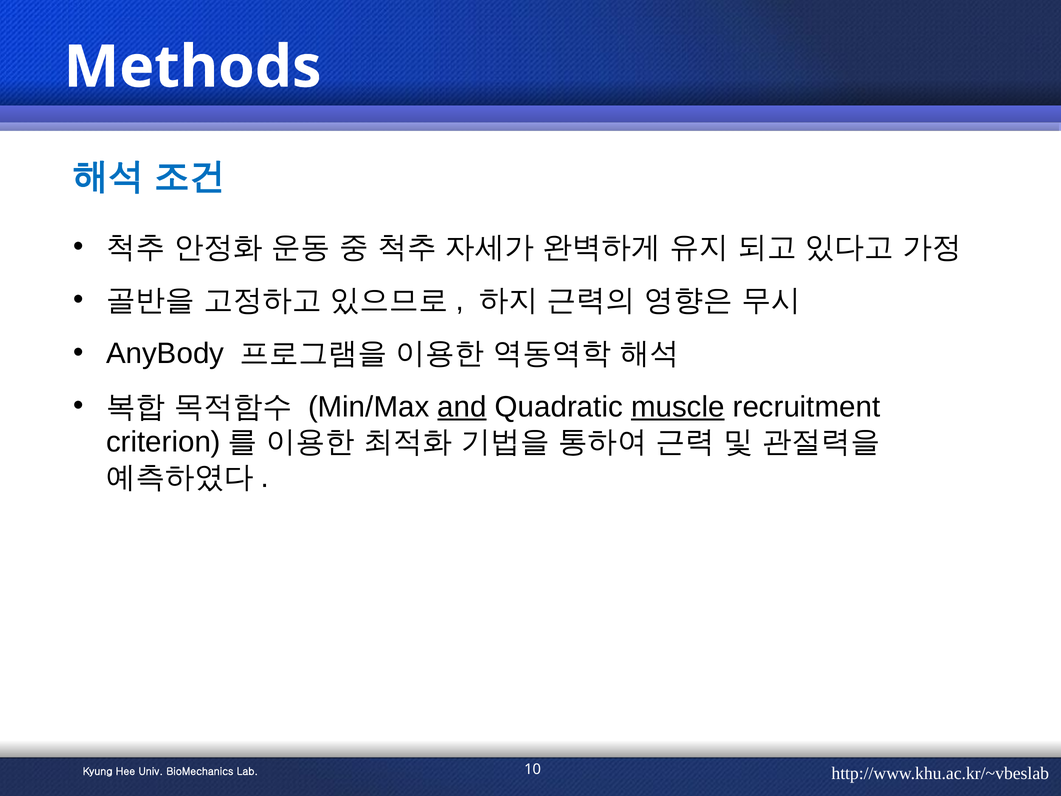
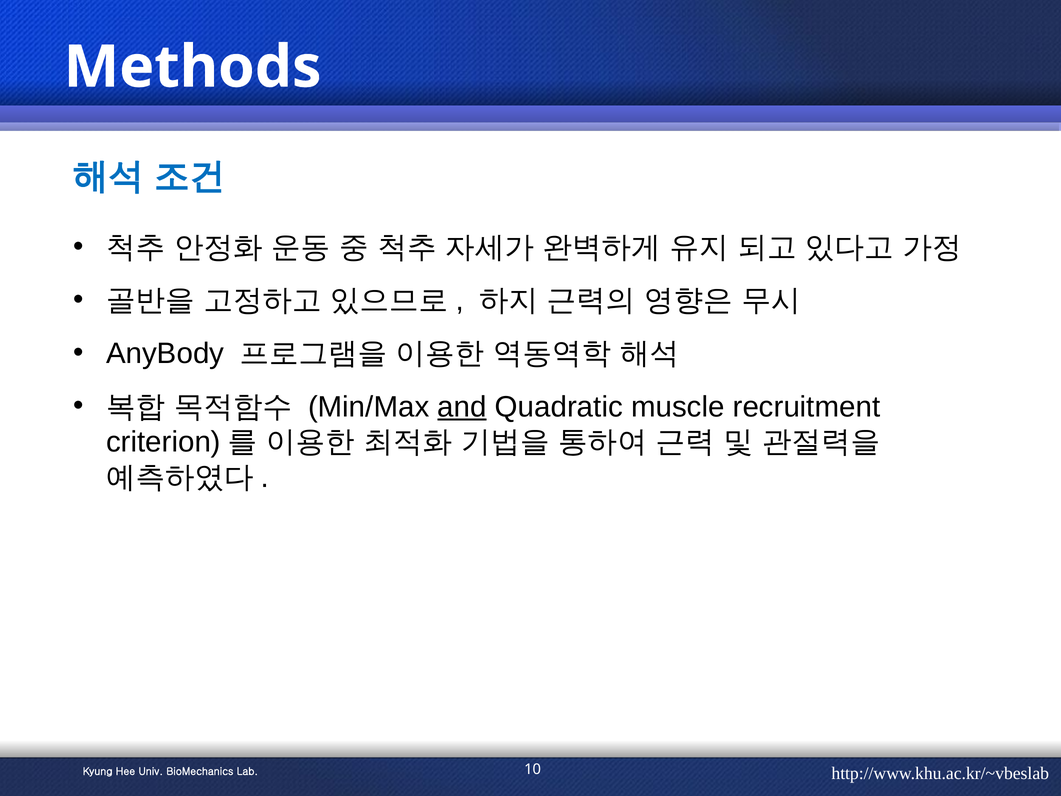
muscle underline: present -> none
